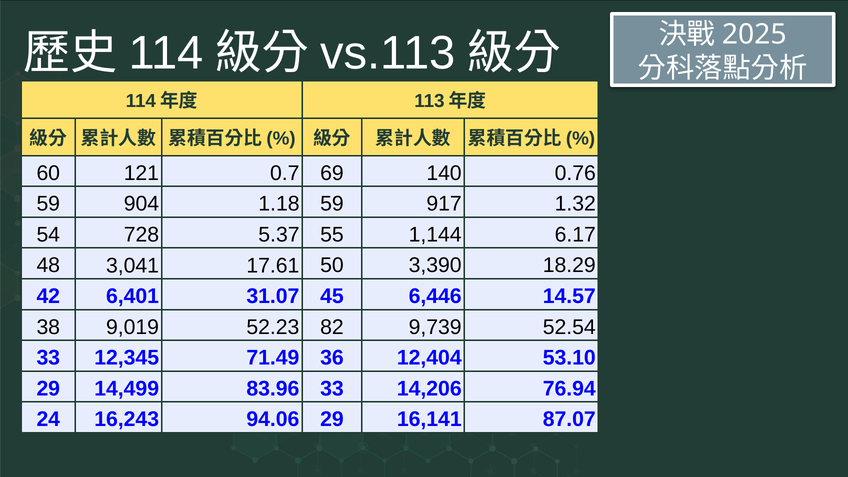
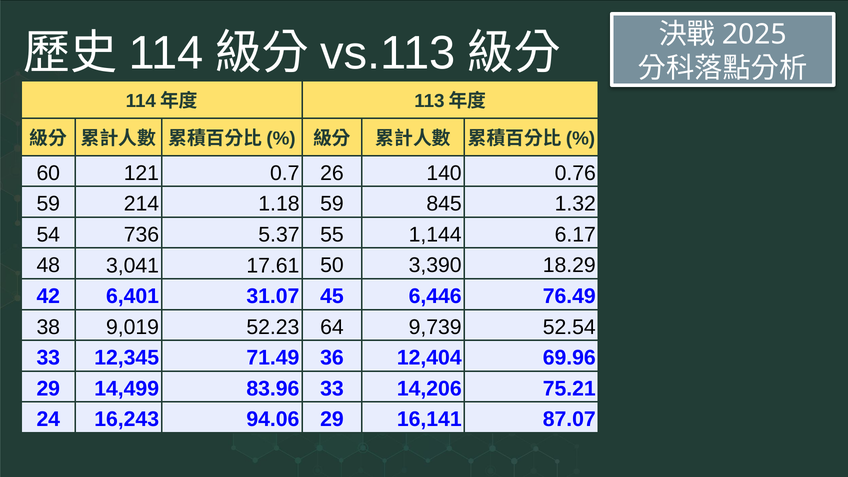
69: 69 -> 26
904: 904 -> 214
917: 917 -> 845
728: 728 -> 736
14.57: 14.57 -> 76.49
82: 82 -> 64
53.10: 53.10 -> 69.96
76.94: 76.94 -> 75.21
